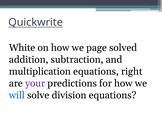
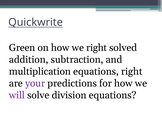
White: White -> Green
we page: page -> right
will colour: blue -> purple
